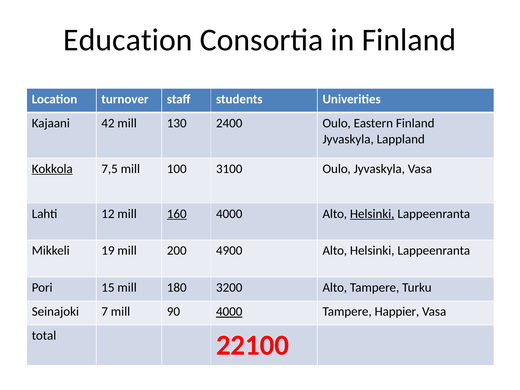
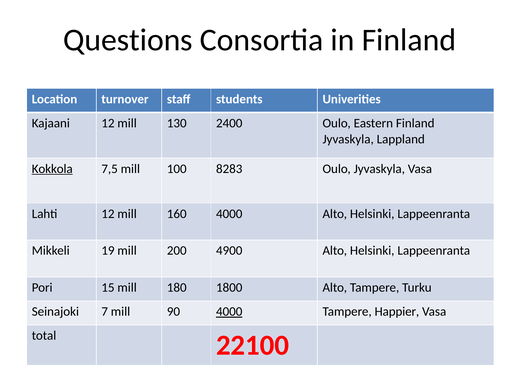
Education: Education -> Questions
Kajaani 42: 42 -> 12
3100: 3100 -> 8283
160 underline: present -> none
Helsinki at (372, 214) underline: present -> none
3200: 3200 -> 1800
